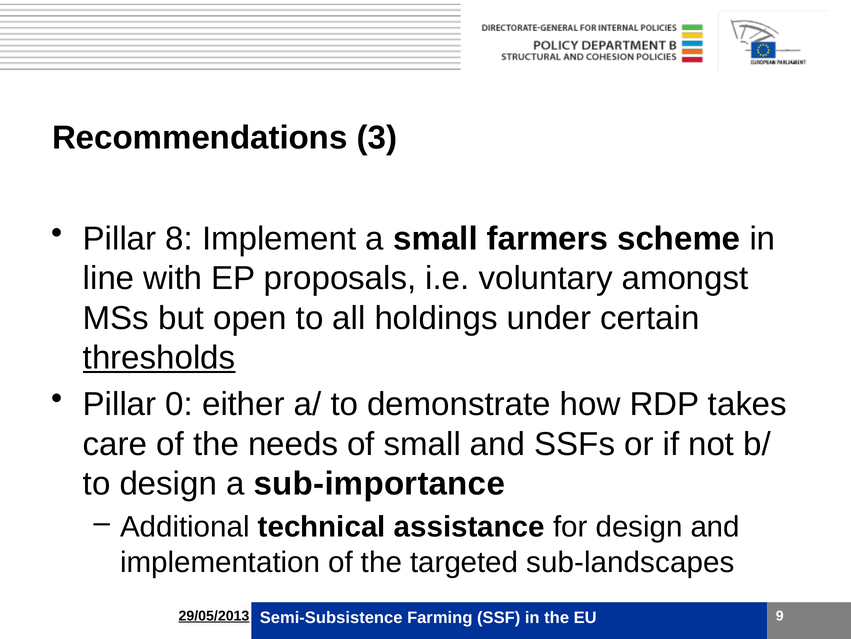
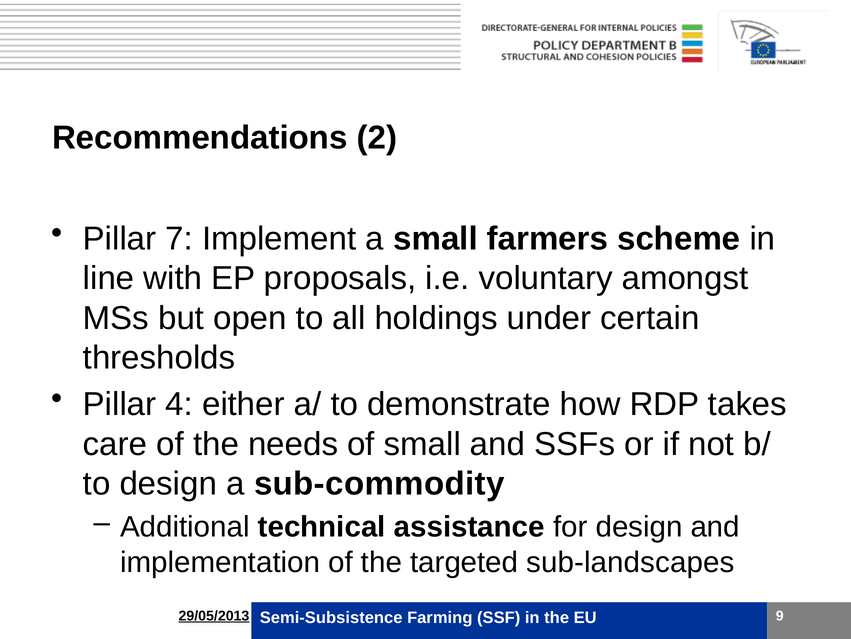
3: 3 -> 2
8: 8 -> 7
thresholds underline: present -> none
0: 0 -> 4
sub-importance: sub-importance -> sub-commodity
